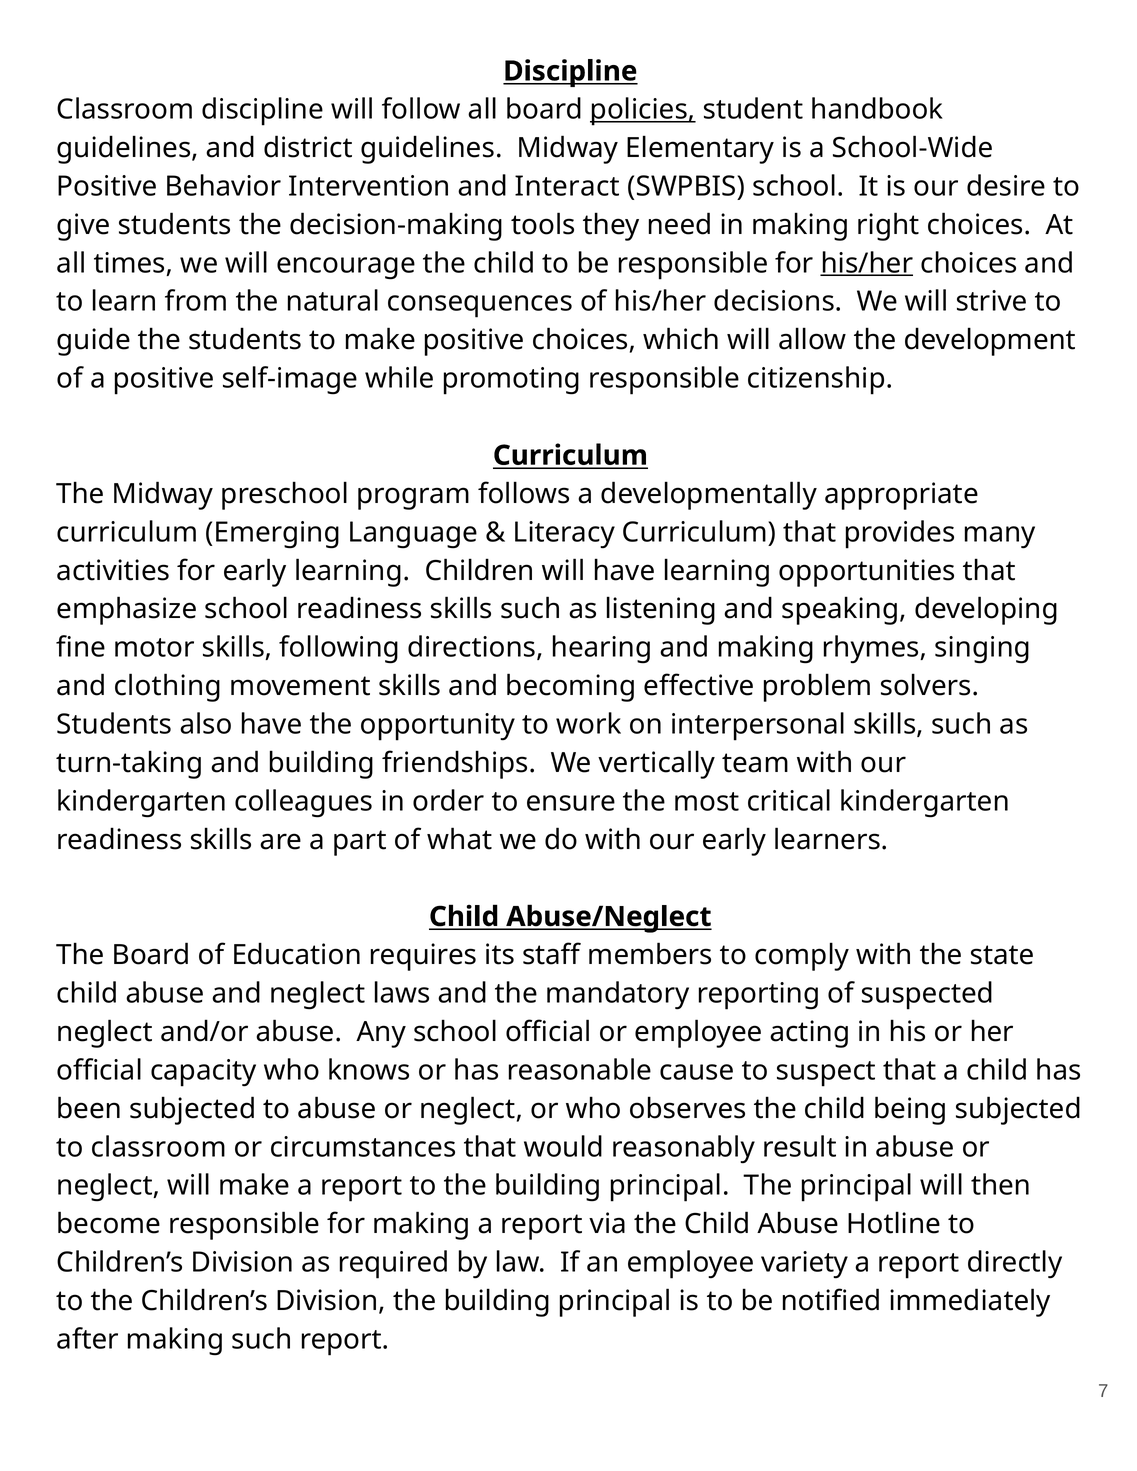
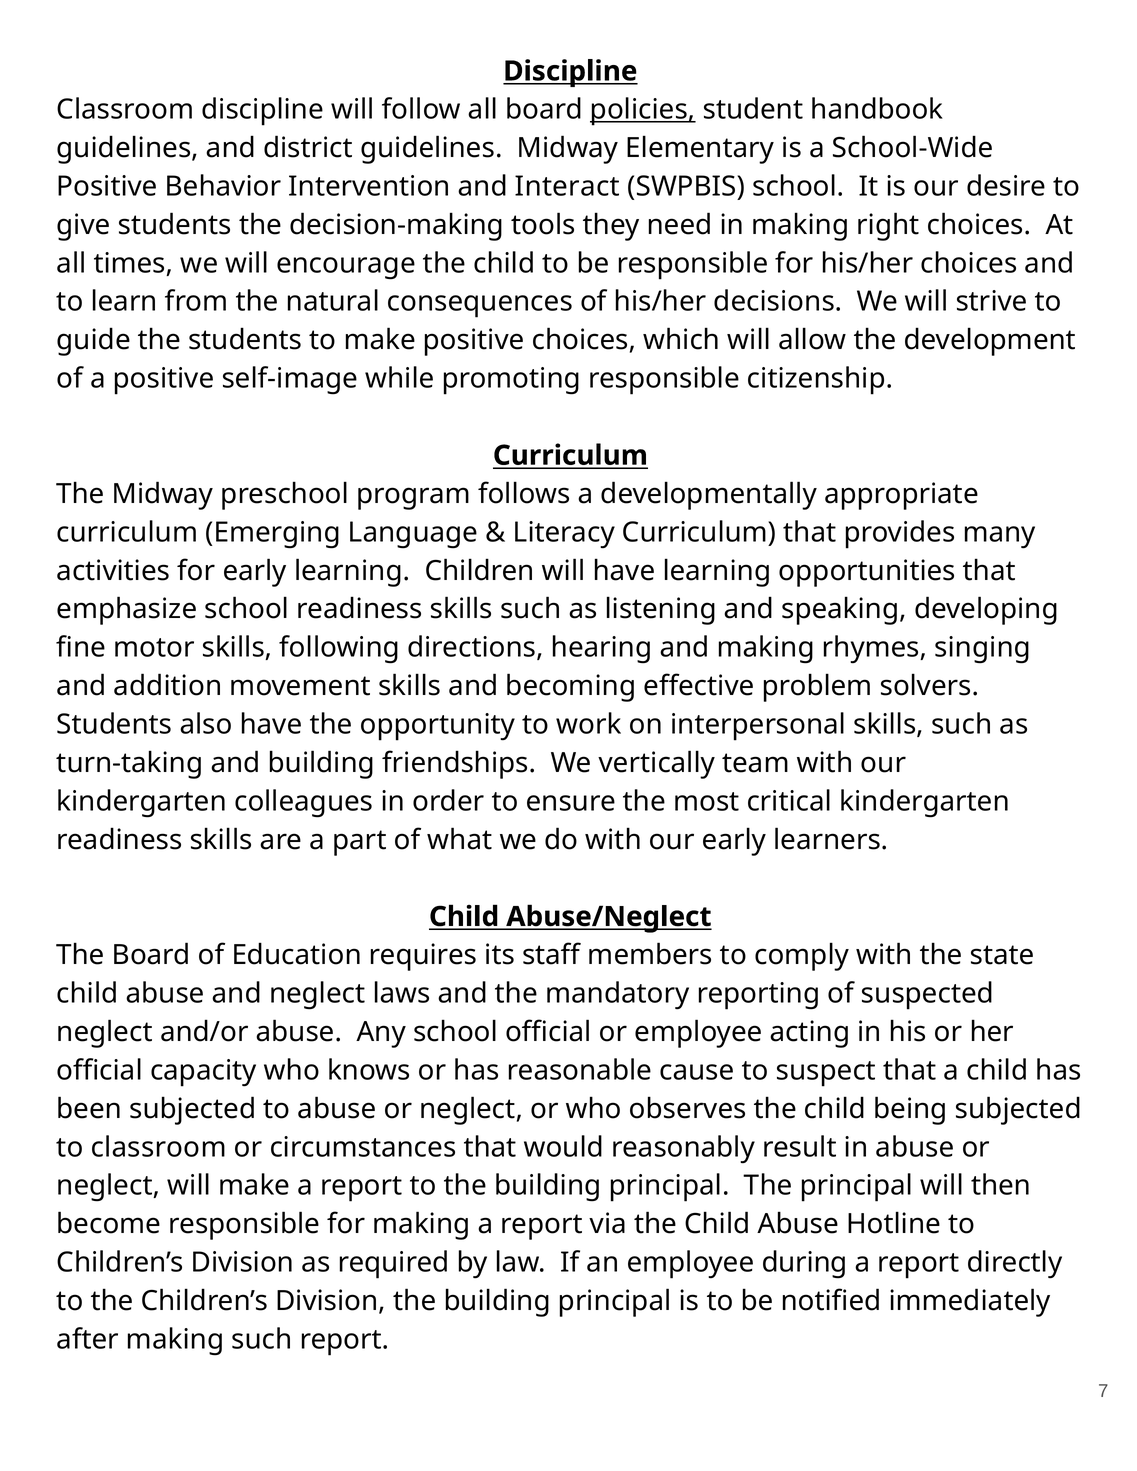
his/her at (867, 263) underline: present -> none
clothing: clothing -> addition
variety: variety -> during
